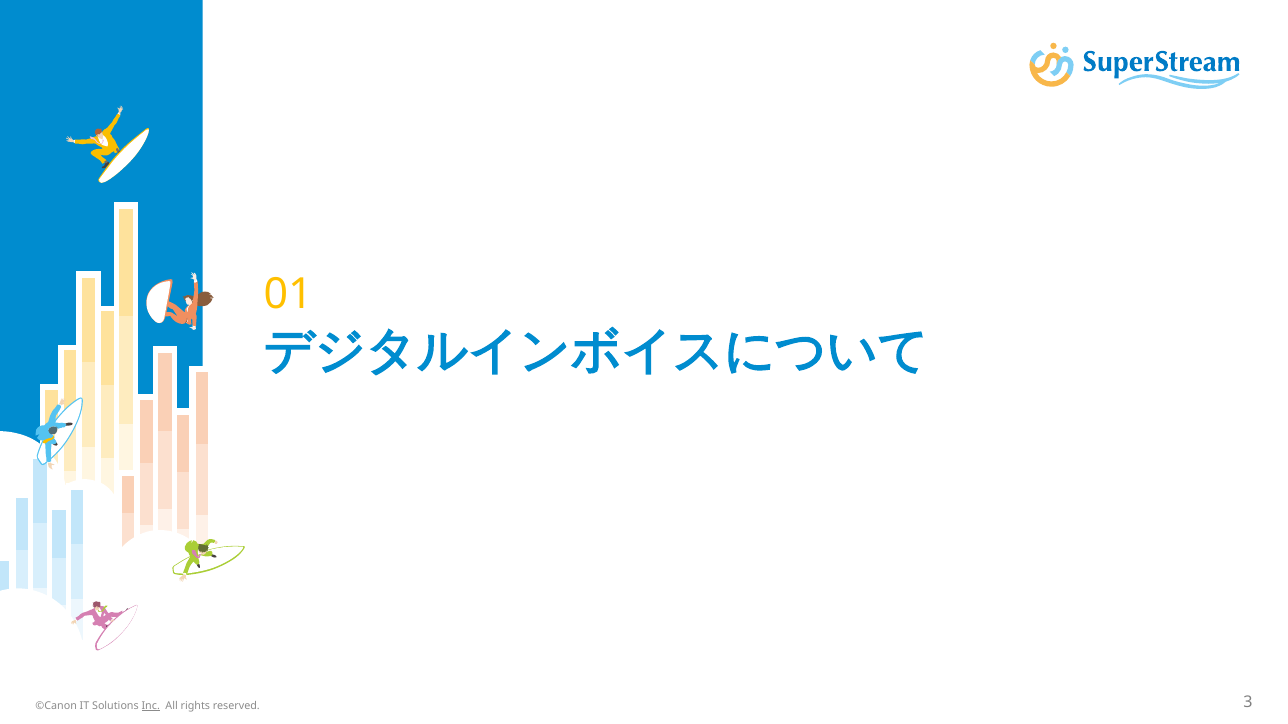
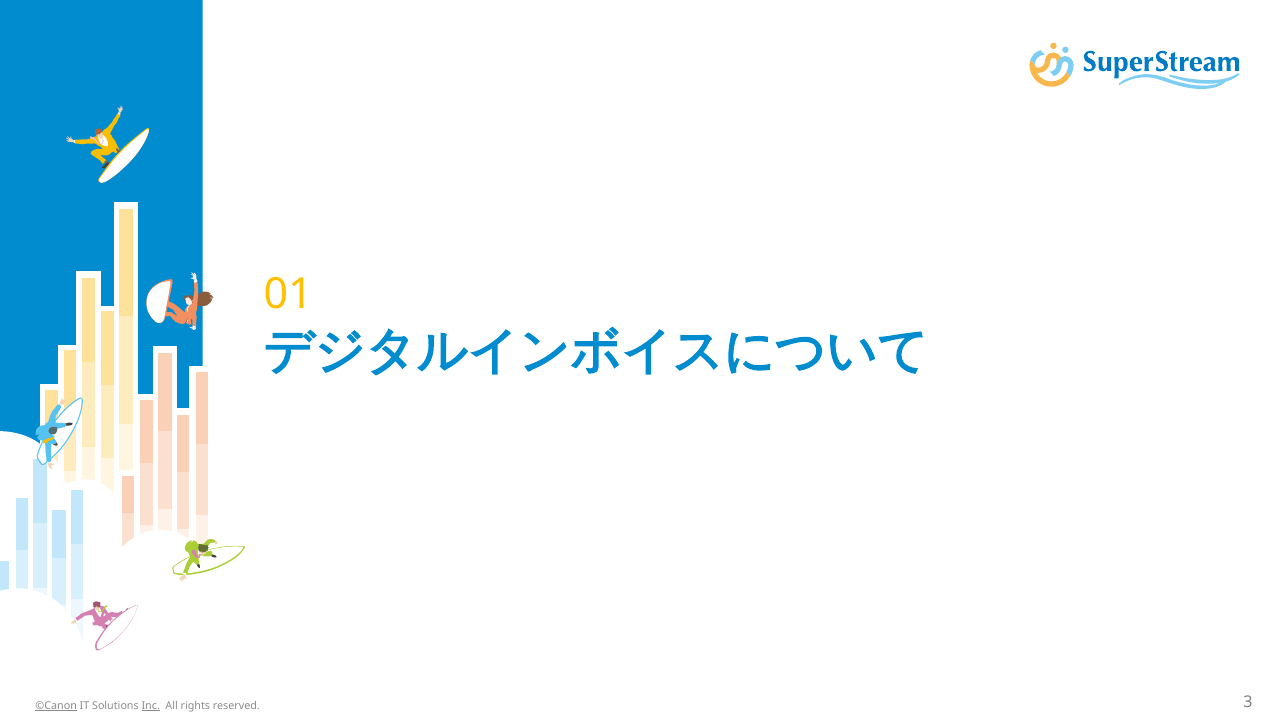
©Canon underline: none -> present
